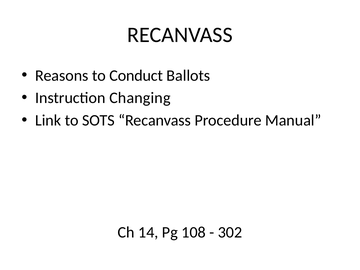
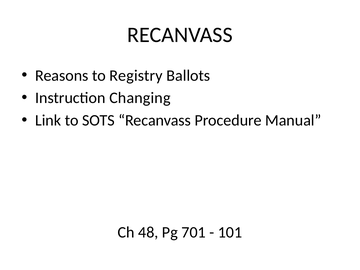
Conduct: Conduct -> Registry
14: 14 -> 48
108: 108 -> 701
302: 302 -> 101
